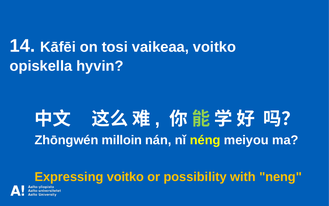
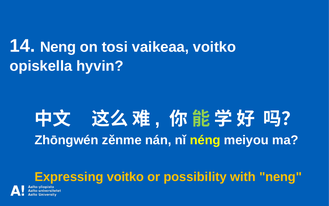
14 Kāfēi: Kāfēi -> Neng
milloin: milloin -> zěnme
